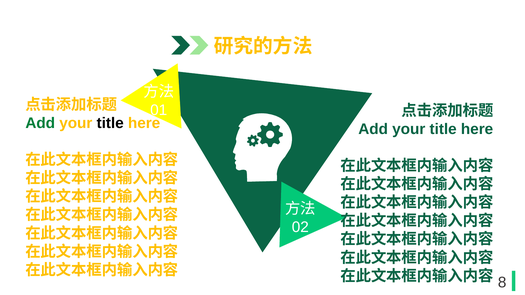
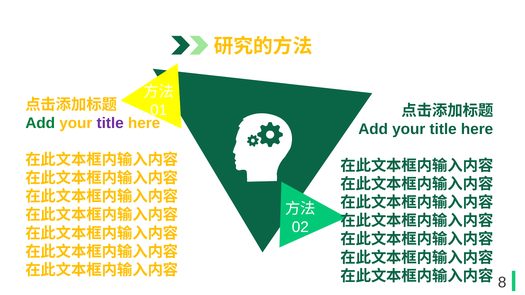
title at (110, 123) colour: black -> purple
